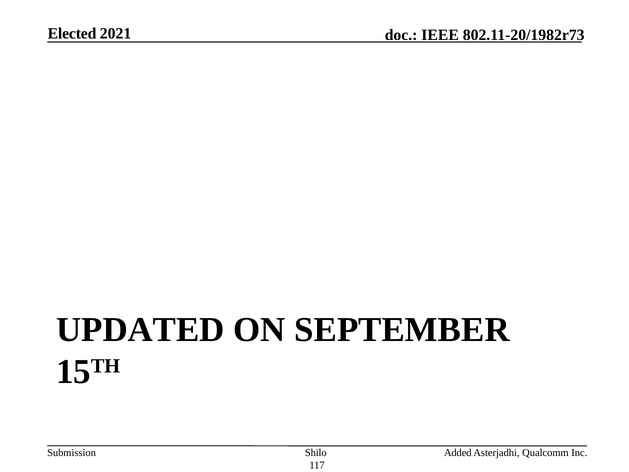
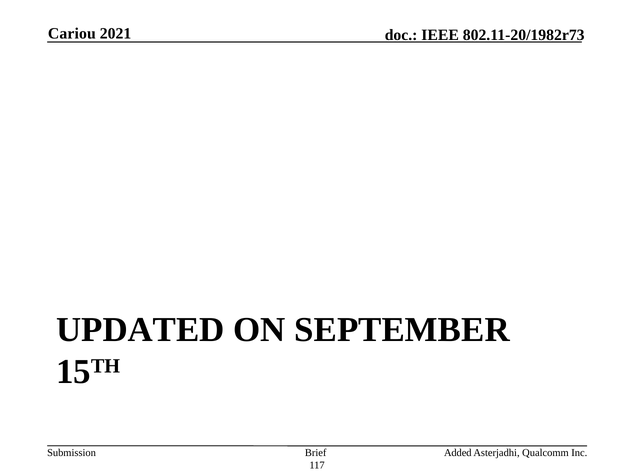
Elected: Elected -> Cariou
Shilo: Shilo -> Brief
